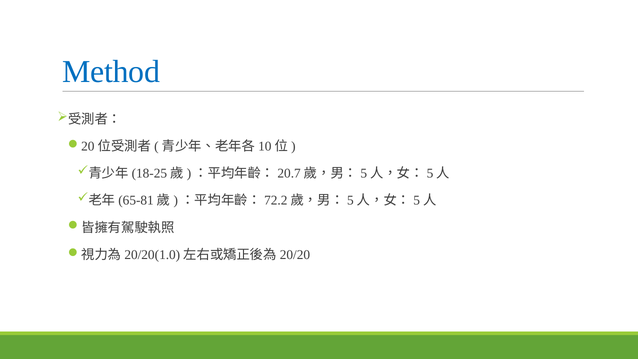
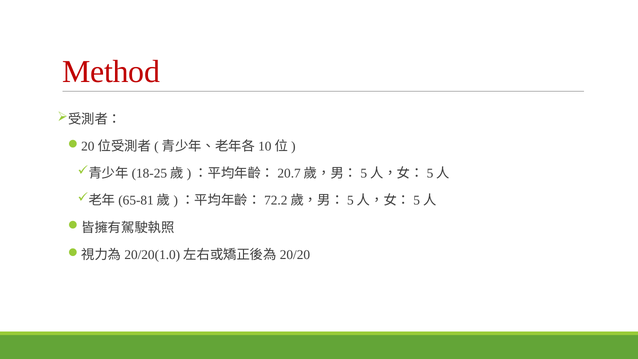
Method colour: blue -> red
